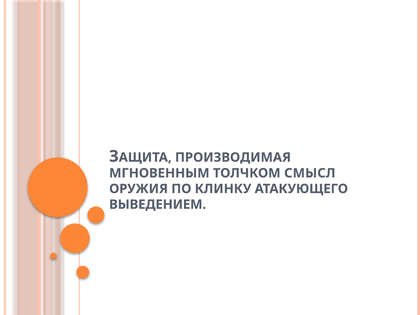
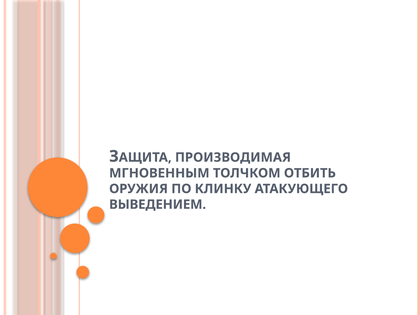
СМЫСЛ: СМЫСЛ -> ОТБИТЬ
